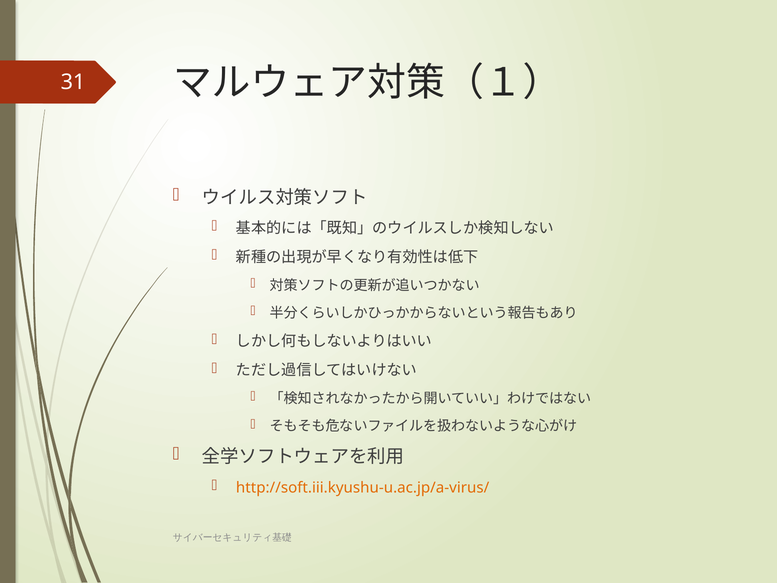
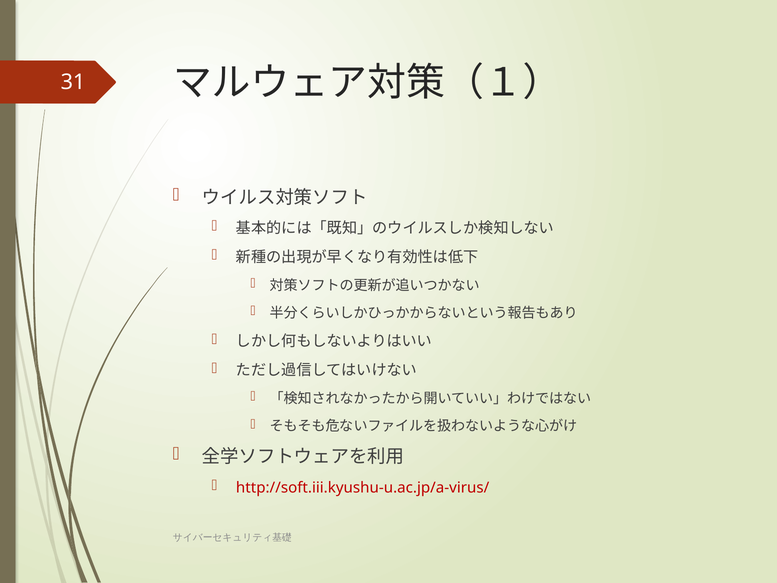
http://soft.iii.kyushu-u.ac.jp/a-virus/ colour: orange -> red
